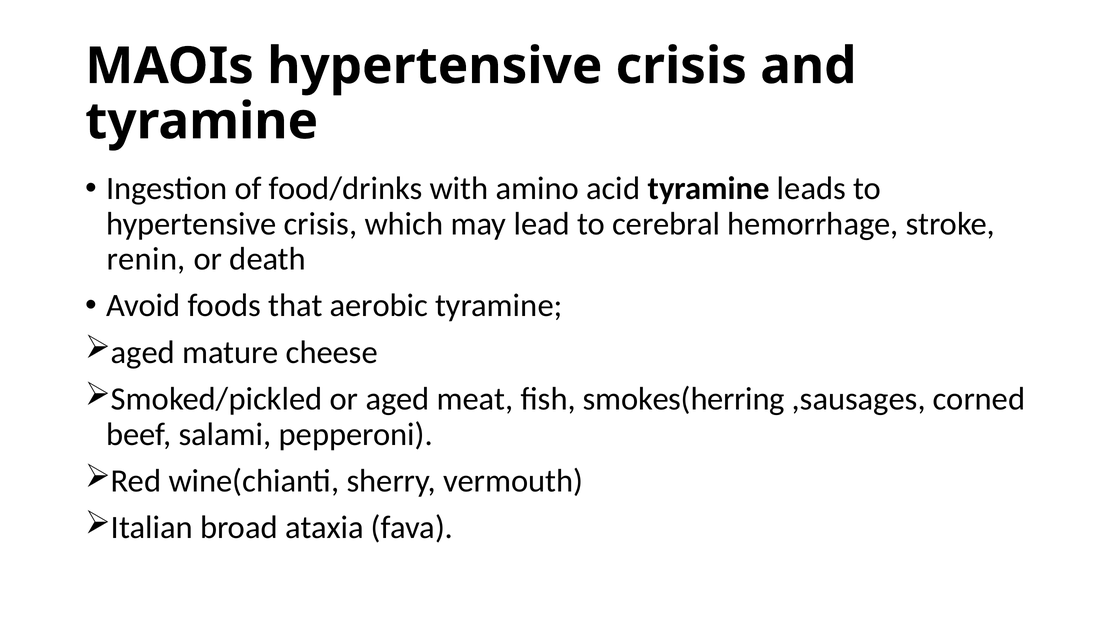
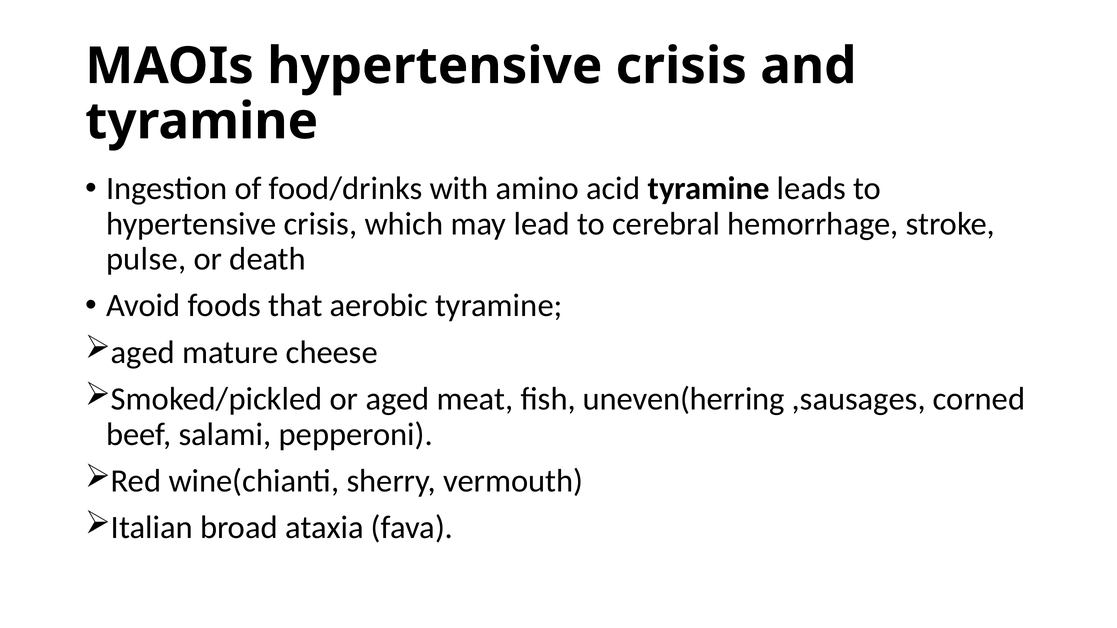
renin: renin -> pulse
smokes(herring: smokes(herring -> uneven(herring
